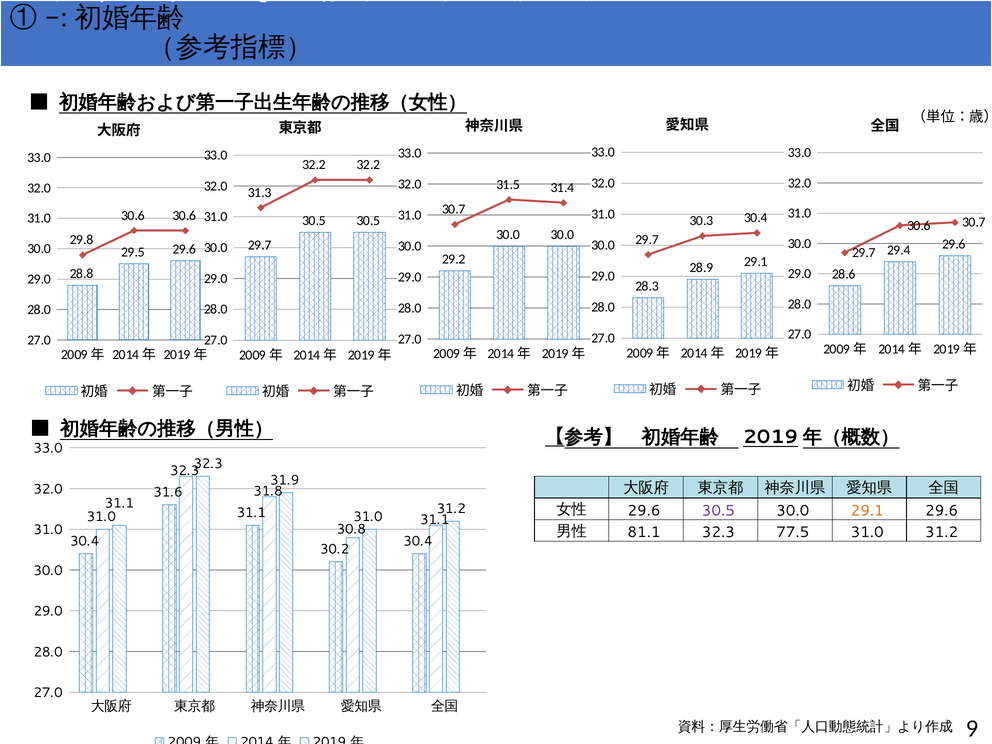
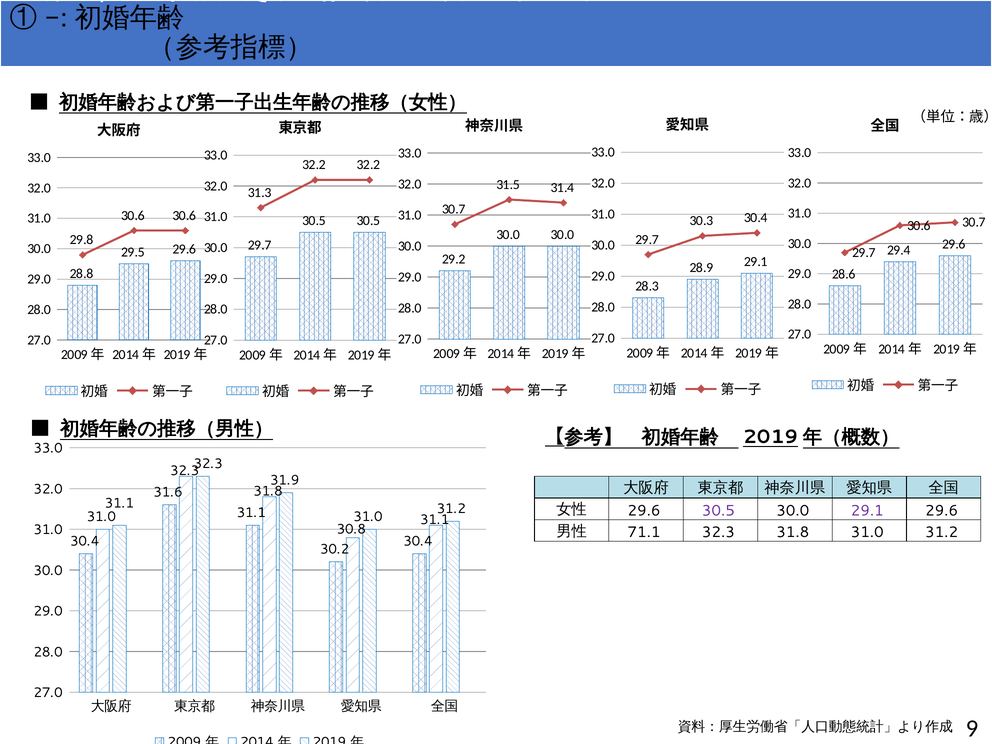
29.1 at (867, 511) colour: orange -> purple
81.1: 81.1 -> 71.1
77.5 at (793, 532): 77.5 -> 31.8
